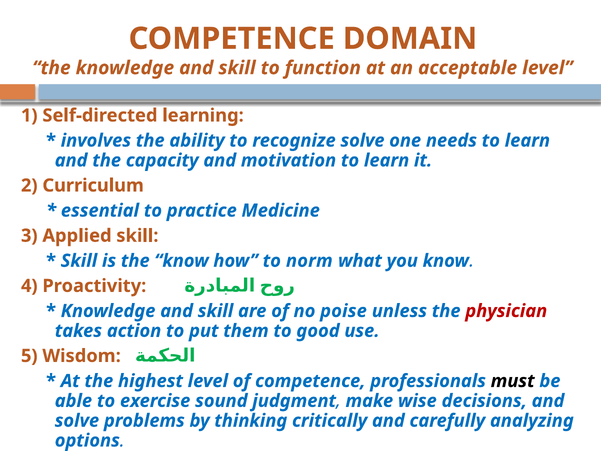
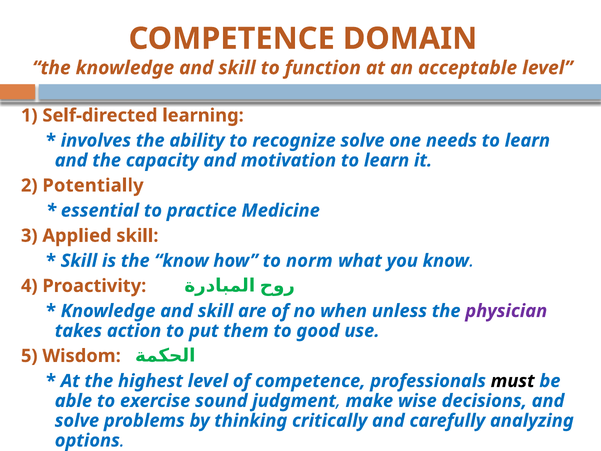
Curriculum: Curriculum -> Potentially
poise: poise -> when
physician colour: red -> purple
